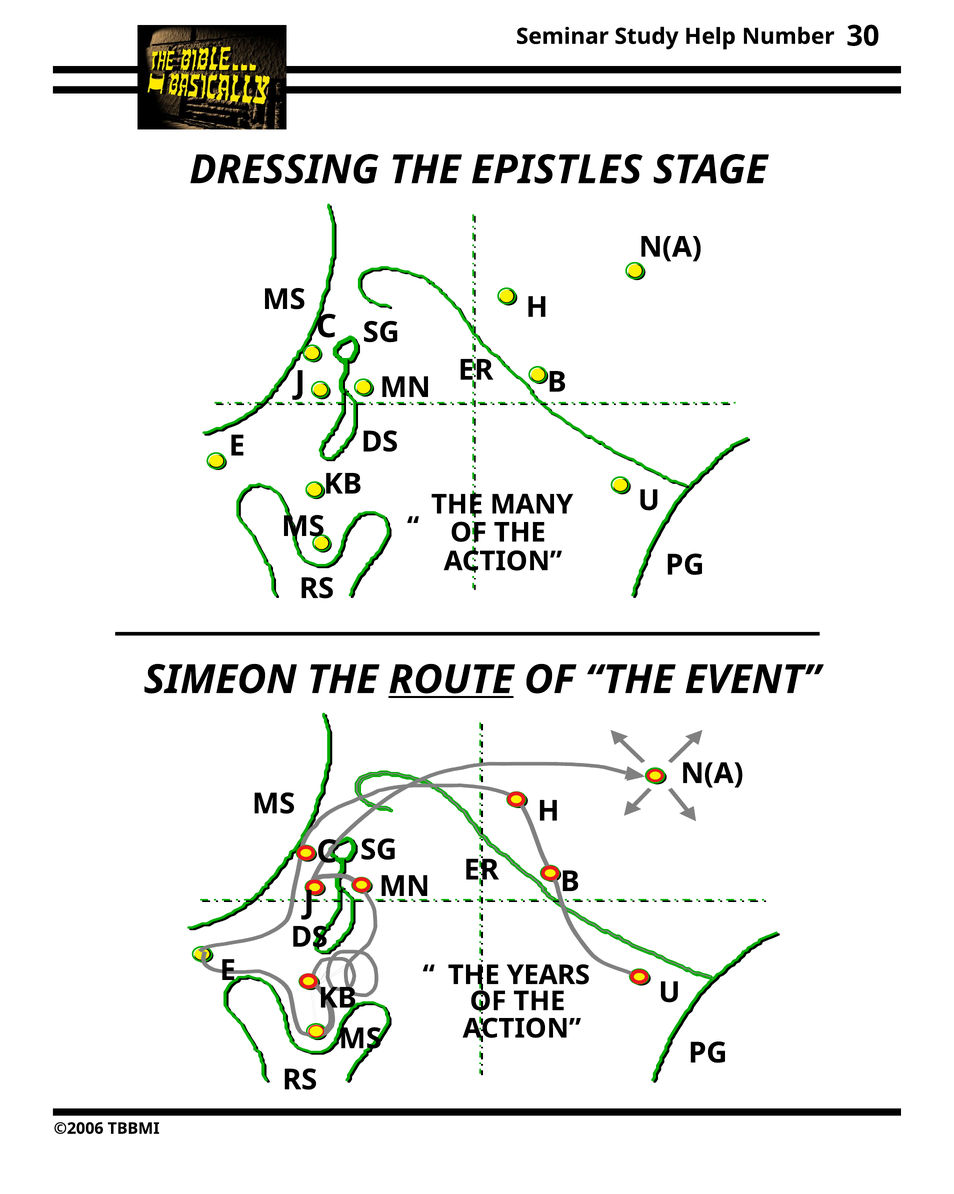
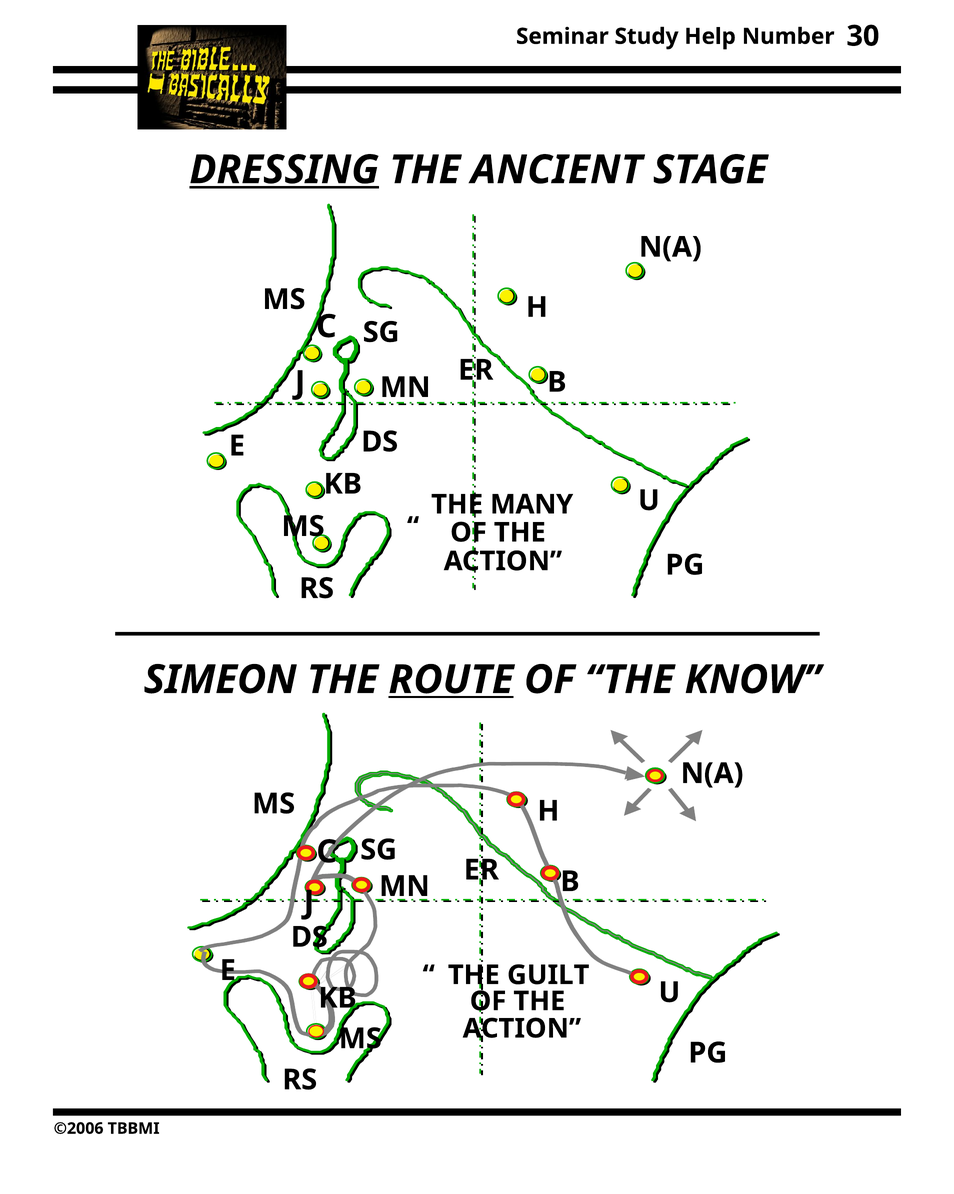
DRESSING underline: none -> present
EPISTLES: EPISTLES -> ANCIENT
EVENT: EVENT -> KNOW
YEARS: YEARS -> GUILT
